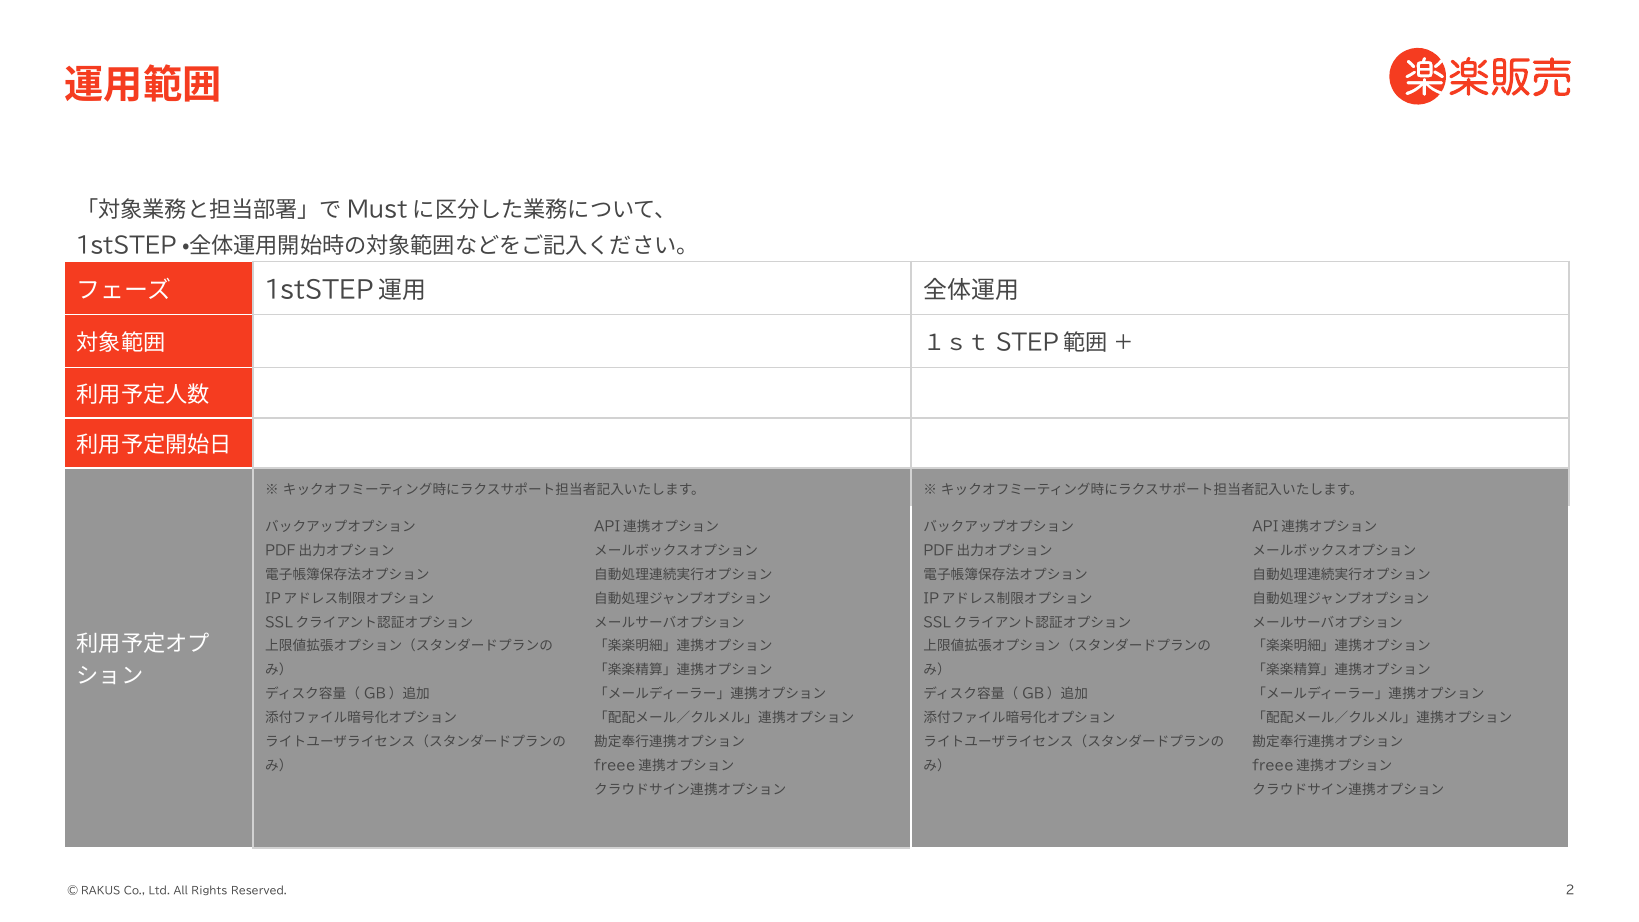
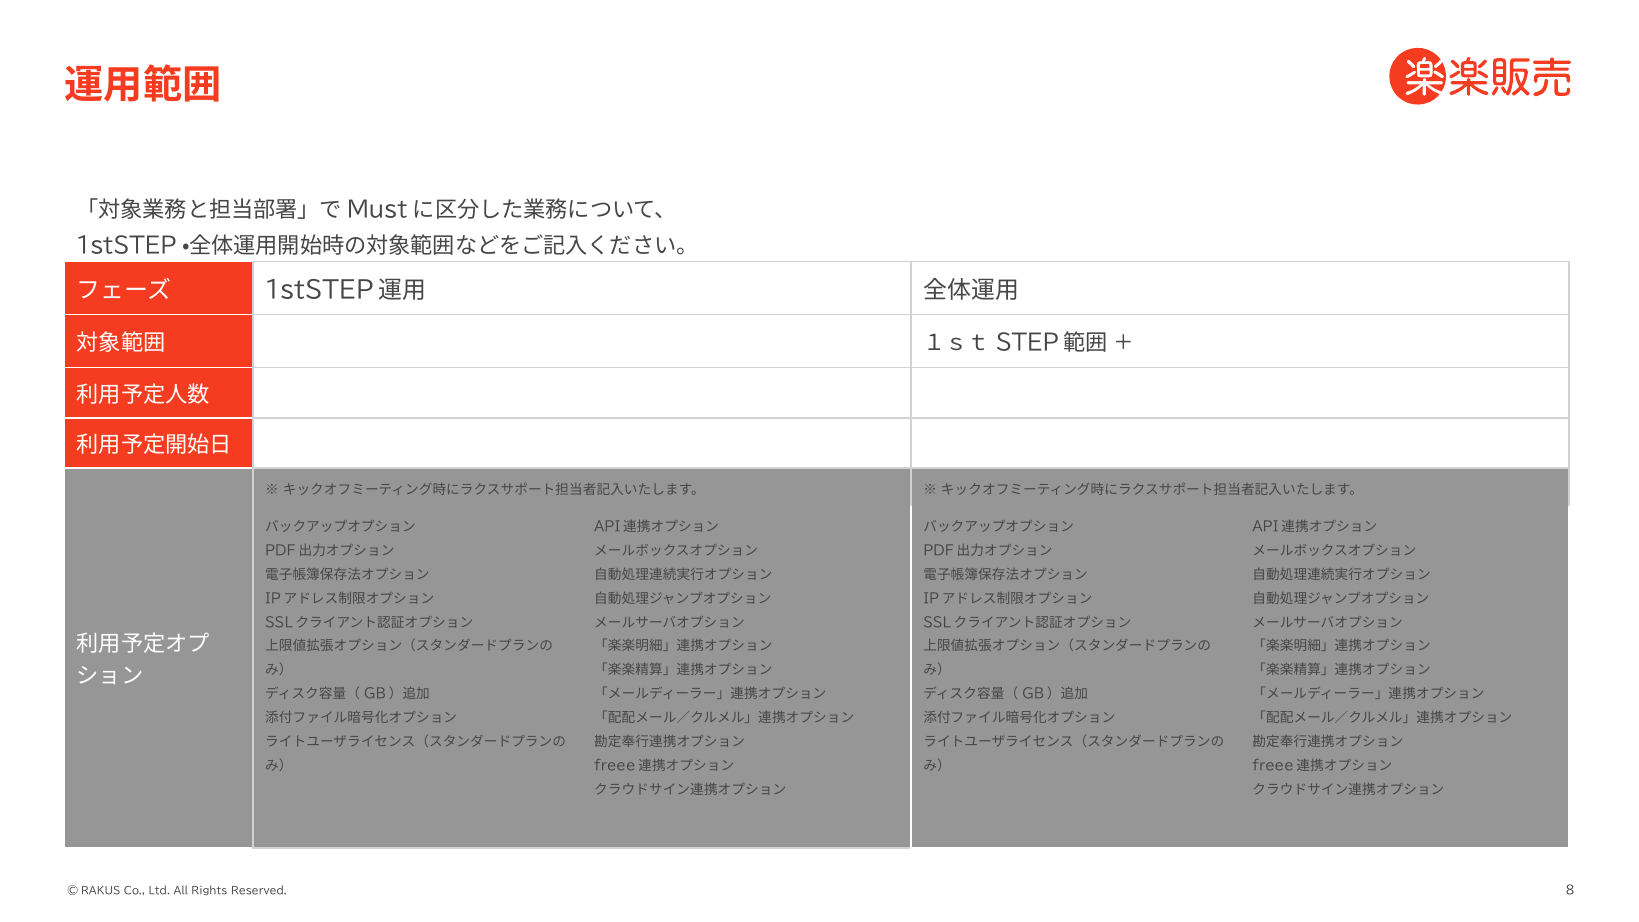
2: 2 -> 8
